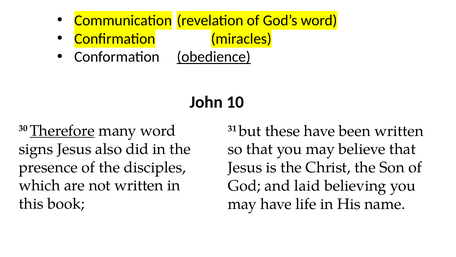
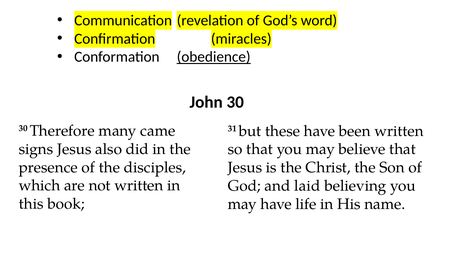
John 10: 10 -> 30
Therefore underline: present -> none
many word: word -> came
